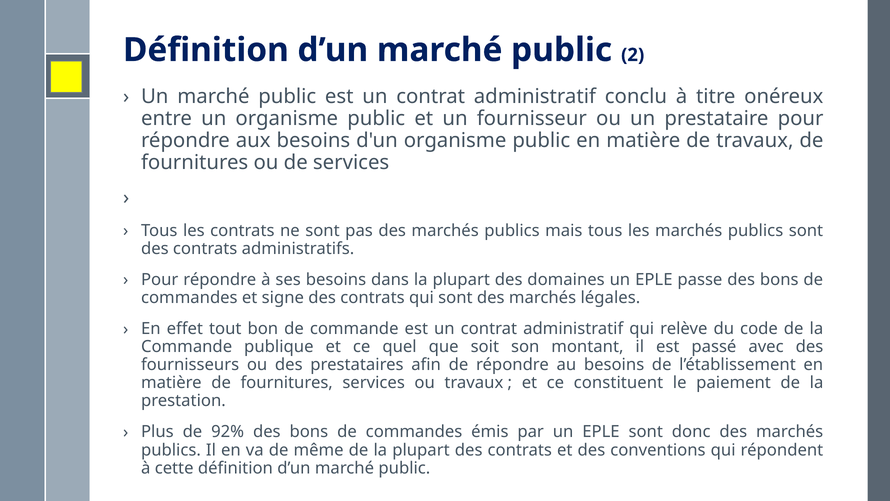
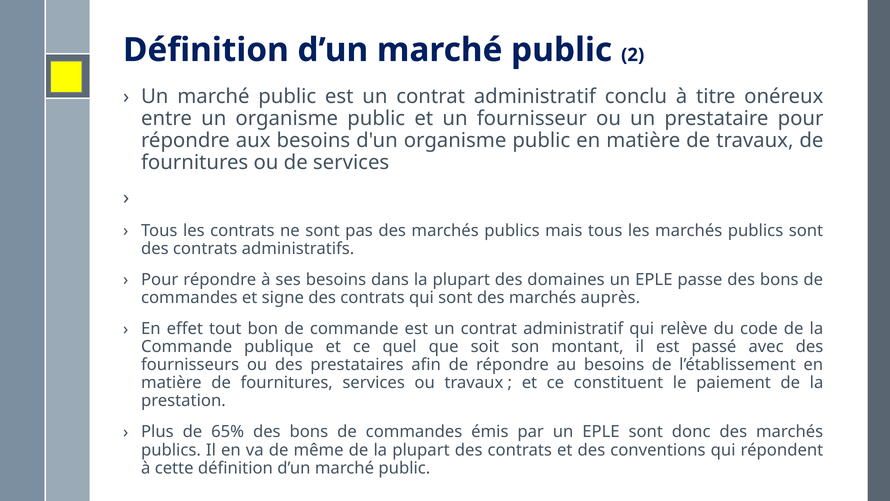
légales: légales -> auprès
92%: 92% -> 65%
